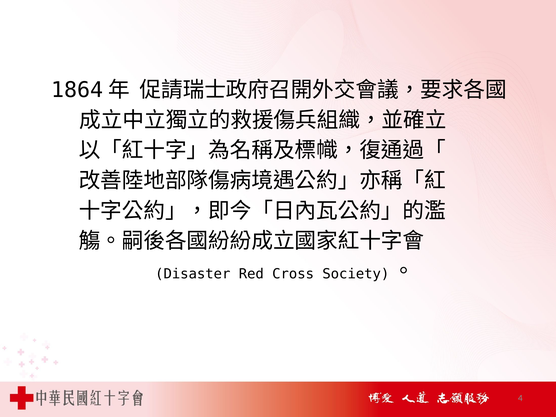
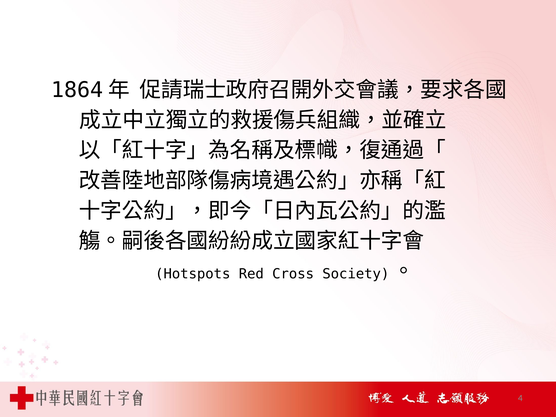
Disaster: Disaster -> Hotspots
